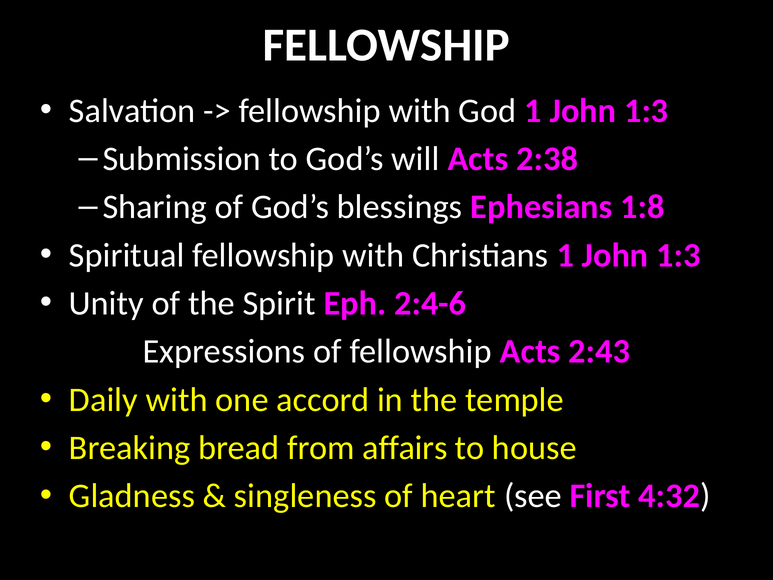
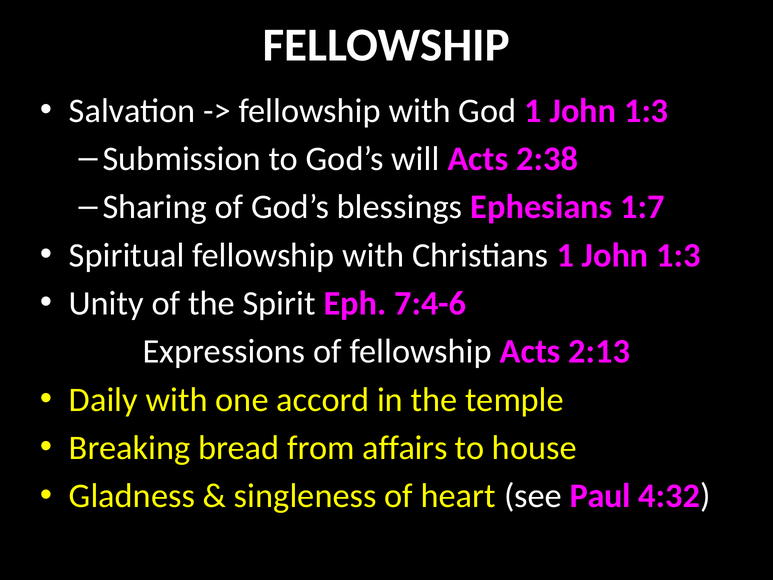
1:8: 1:8 -> 1:7
2:4-6: 2:4-6 -> 7:4-6
2:43: 2:43 -> 2:13
First: First -> Paul
